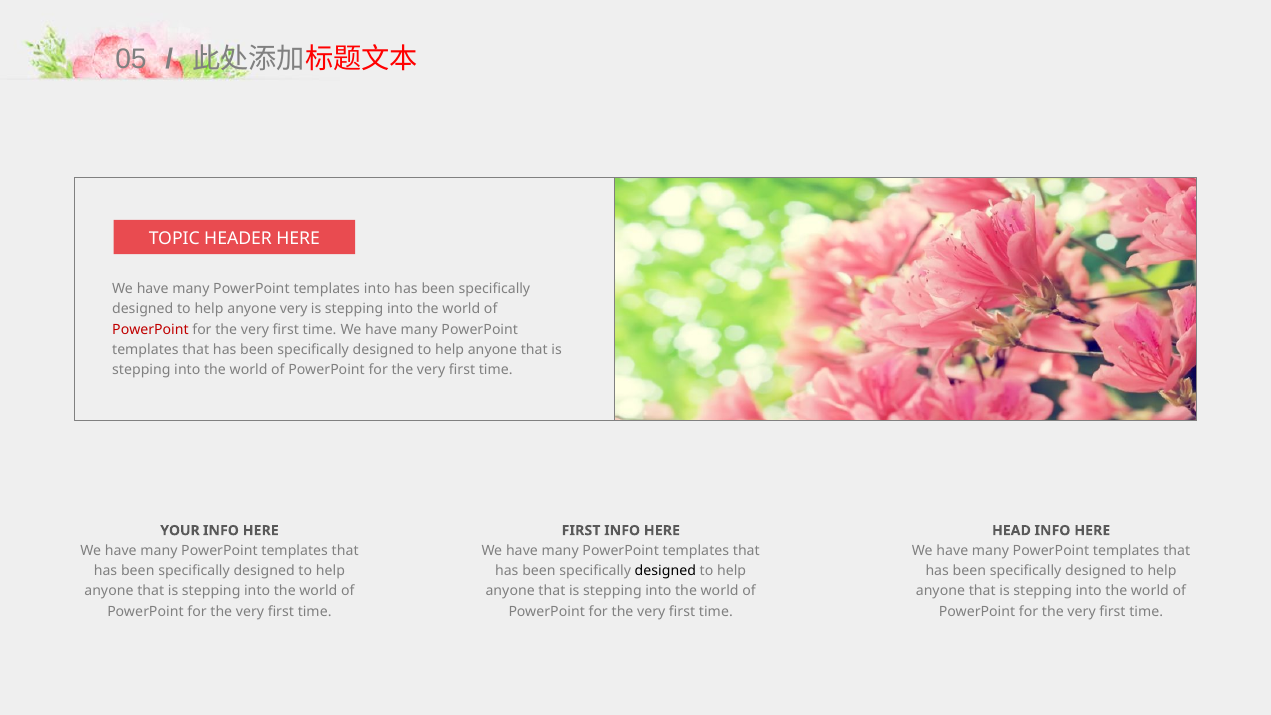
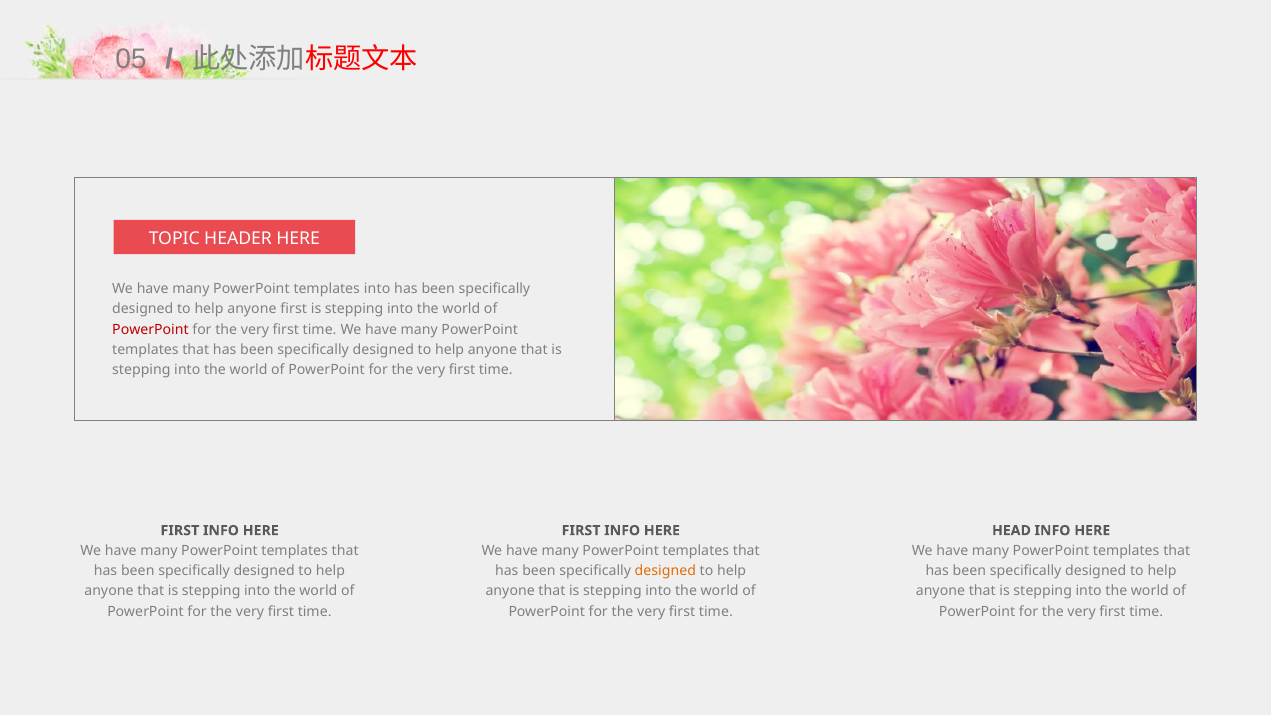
anyone very: very -> first
YOUR at (180, 531): YOUR -> FIRST
designed at (665, 571) colour: black -> orange
